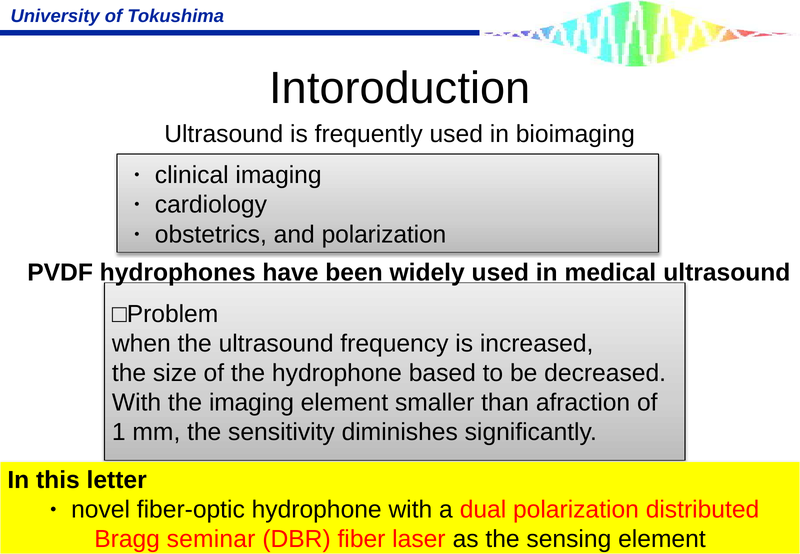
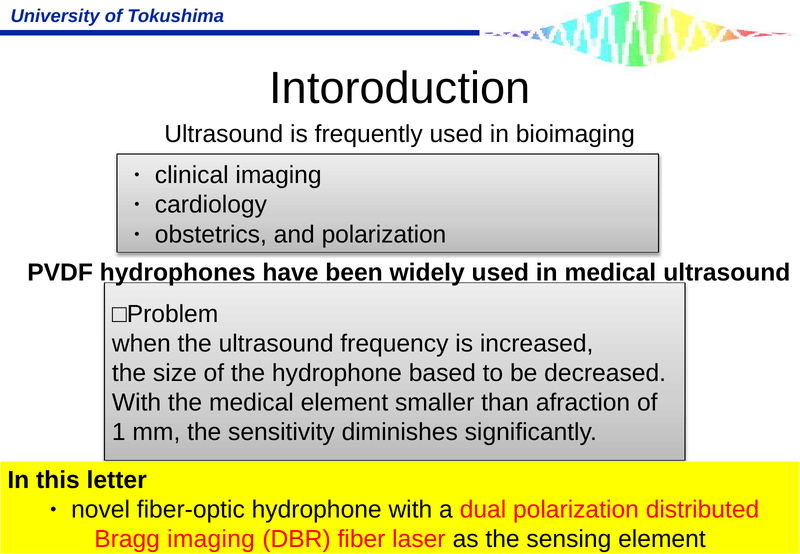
the imaging: imaging -> medical
Bragg seminar: seminar -> imaging
